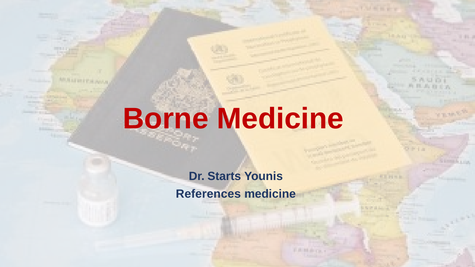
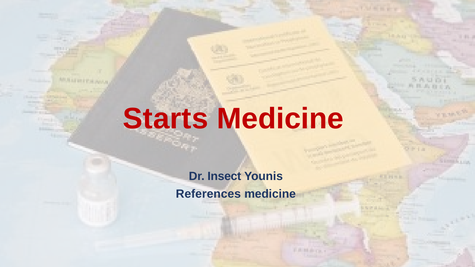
Borne: Borne -> Starts
Starts: Starts -> Insect
